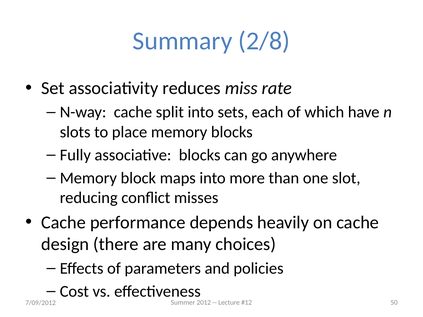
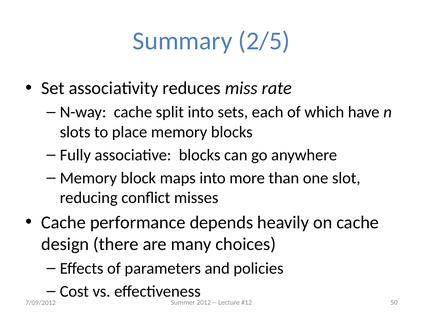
2/8: 2/8 -> 2/5
